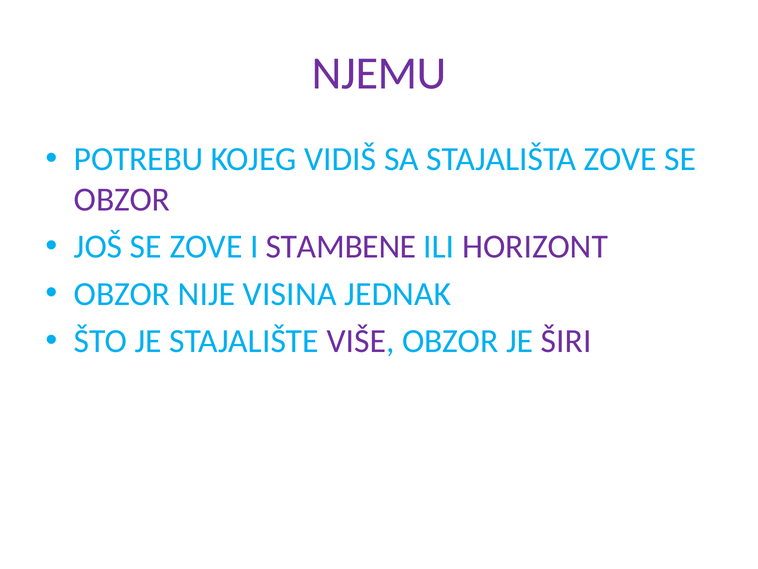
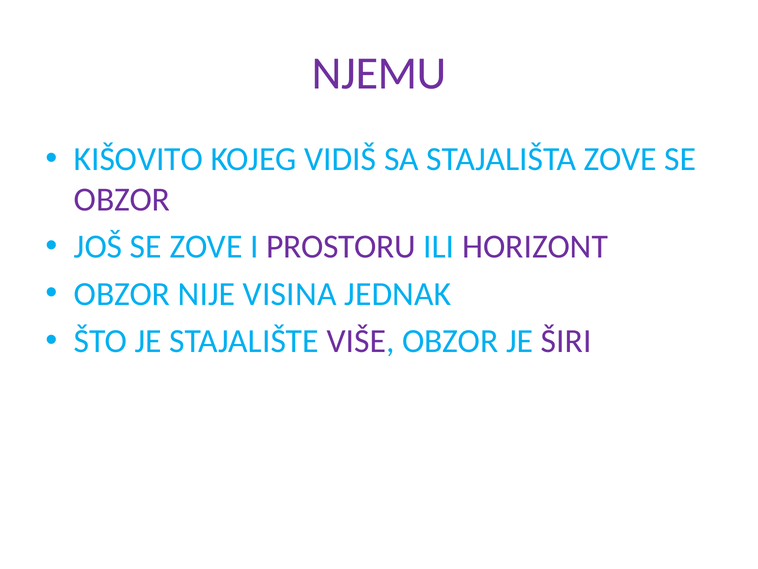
POTREBU: POTREBU -> KIŠOVITO
STAMBENE: STAMBENE -> PROSTORU
